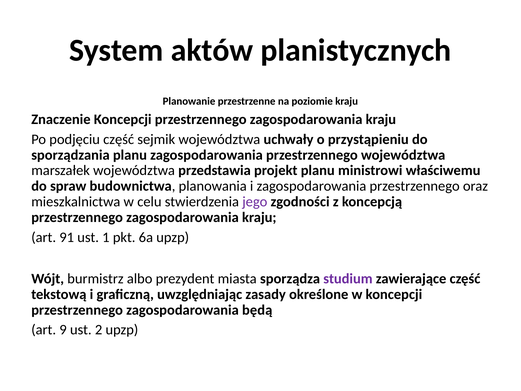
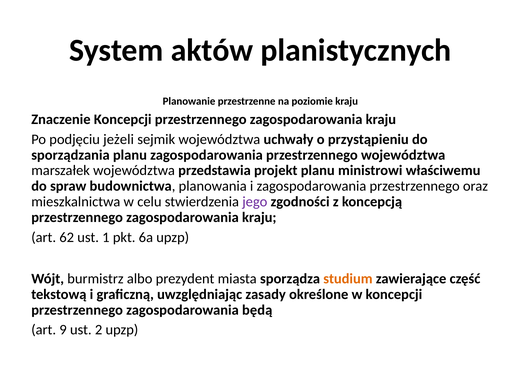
podjęciu część: część -> jeżeli
91: 91 -> 62
studium colour: purple -> orange
